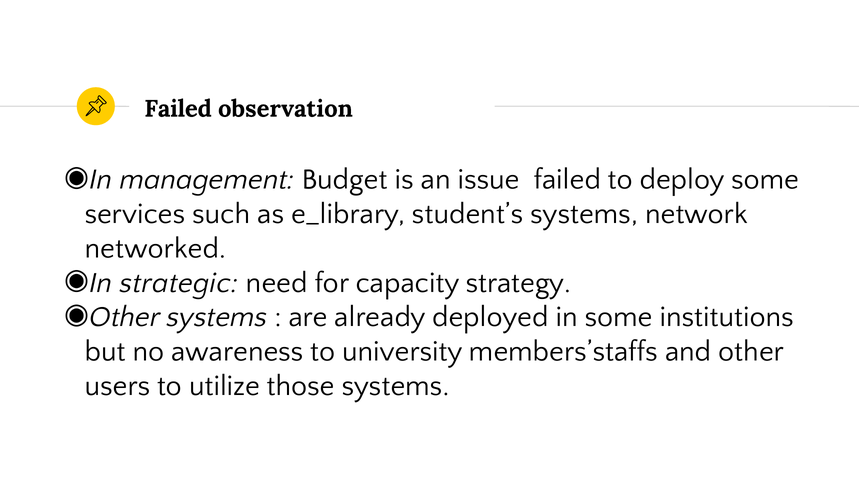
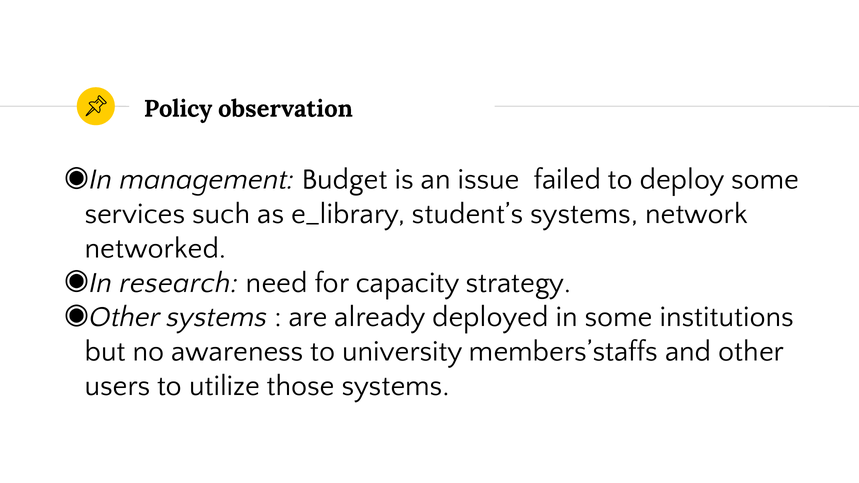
Failed at (178, 109): Failed -> Policy
strategic: strategic -> research
